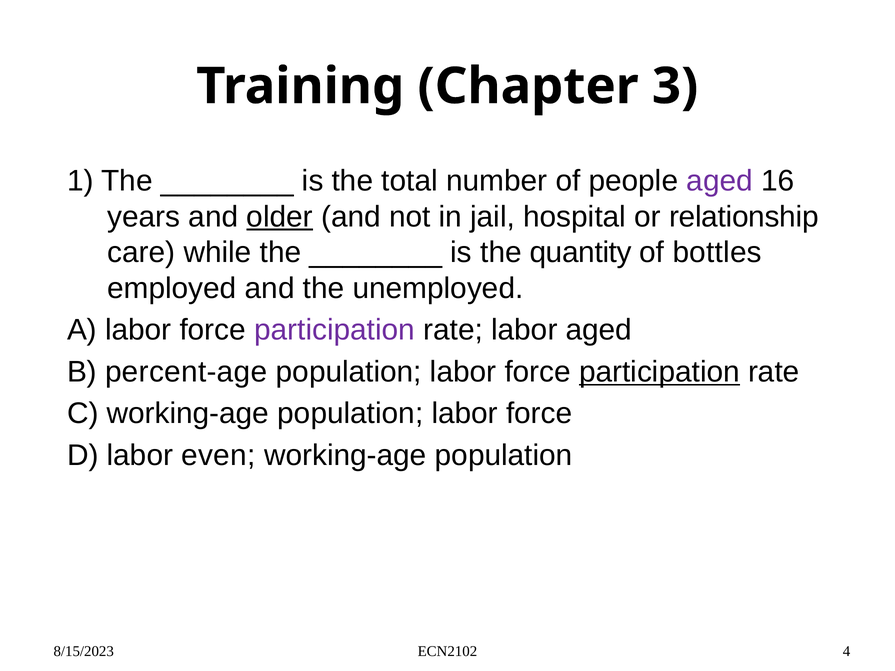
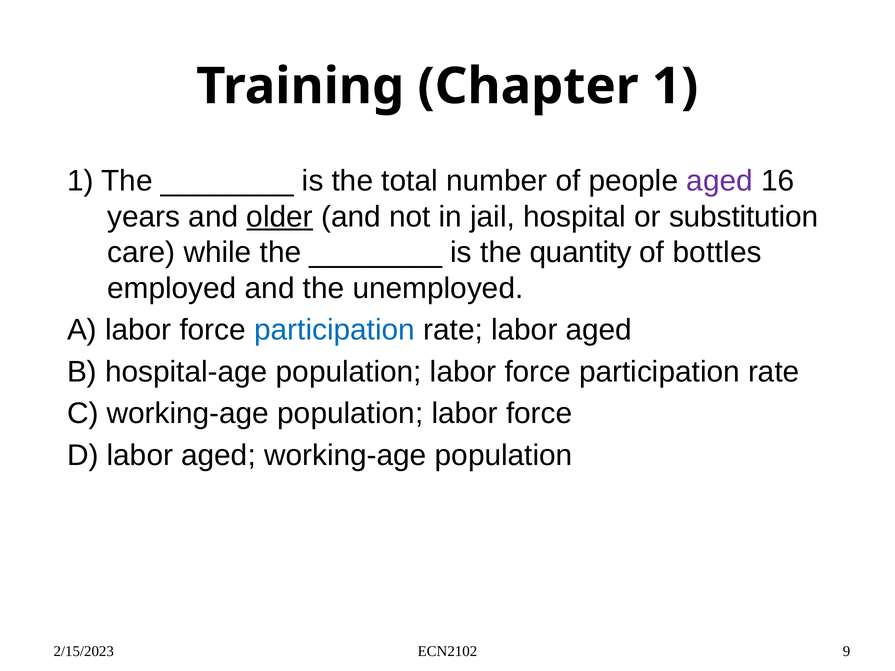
Chapter 3: 3 -> 1
relationship: relationship -> substitution
participation at (335, 330) colour: purple -> blue
percent-age: percent-age -> hospital-age
participation at (659, 372) underline: present -> none
D labor even: even -> aged
8/15/2023: 8/15/2023 -> 2/15/2023
4: 4 -> 9
